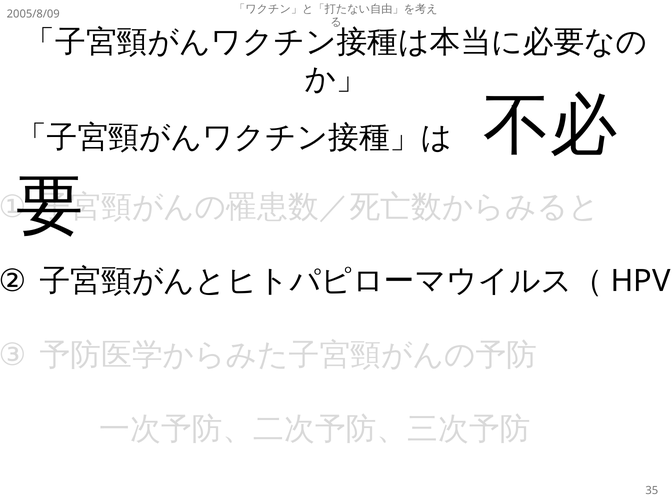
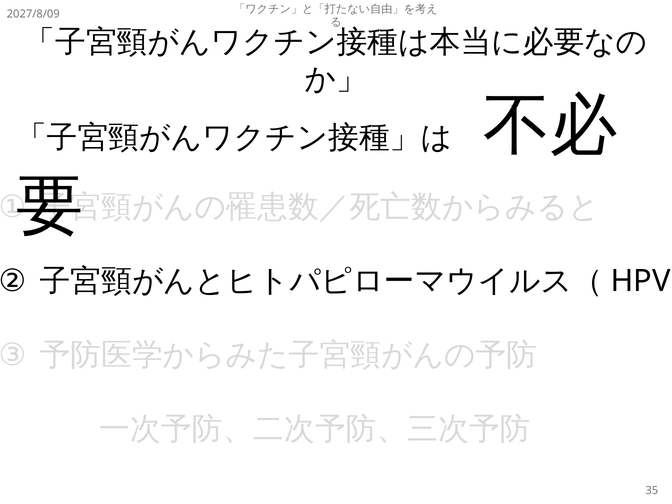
2005/8/09: 2005/8/09 -> 2027/8/09
